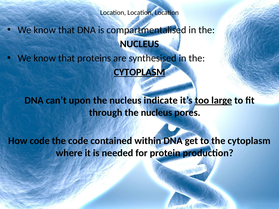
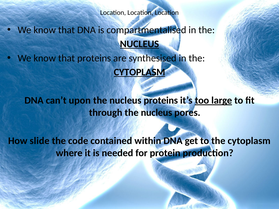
NUCLEUS at (139, 44) underline: none -> present
nucleus indicate: indicate -> proteins
How code: code -> slide
